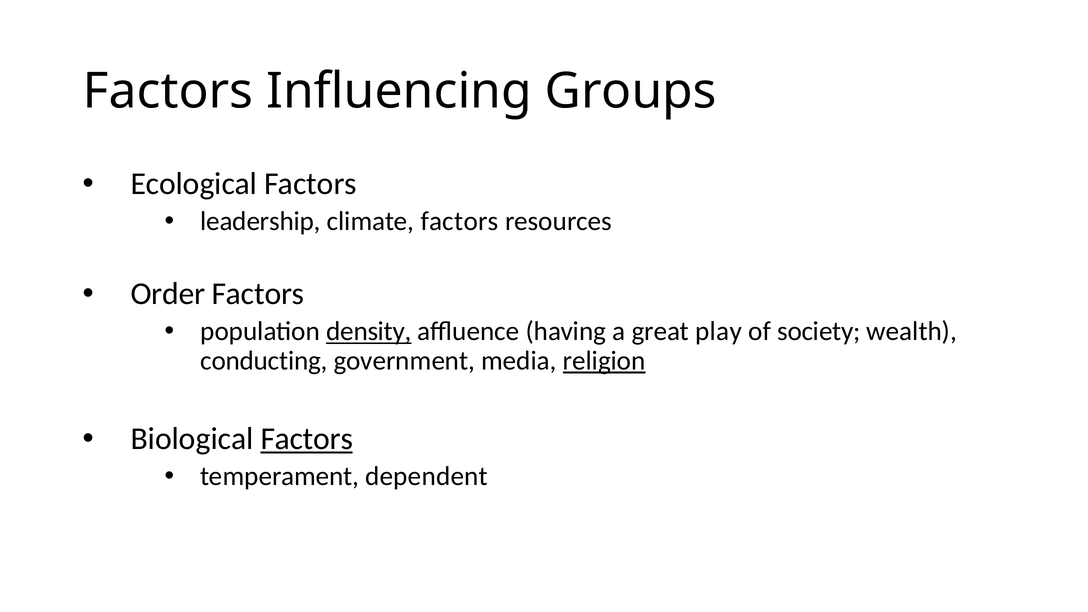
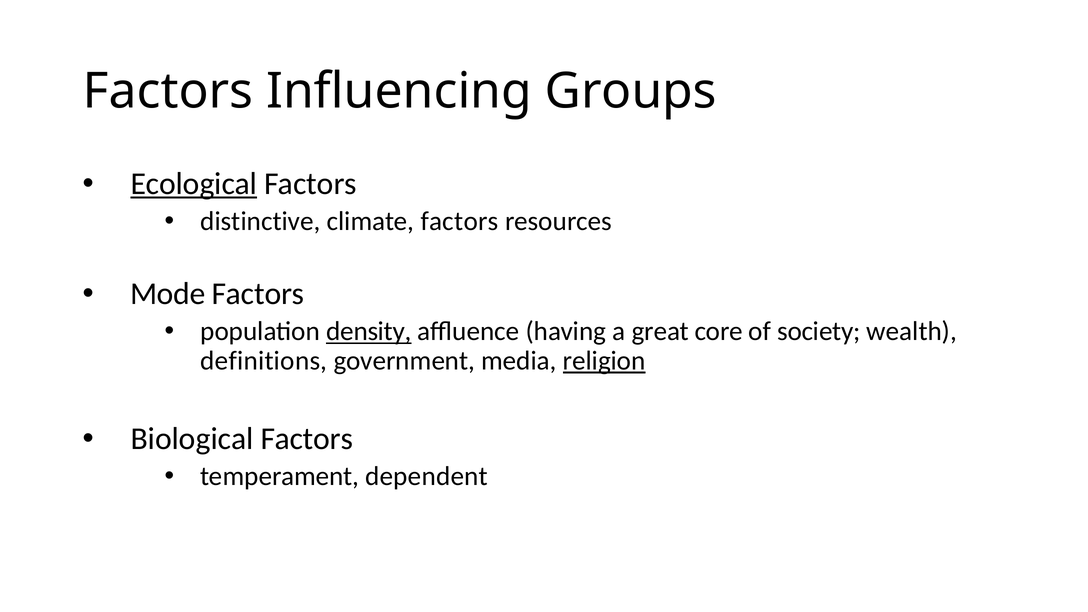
Ecological underline: none -> present
leadership: leadership -> distinctive
Order: Order -> Mode
play: play -> core
conducting: conducting -> definitions
Factors at (307, 439) underline: present -> none
